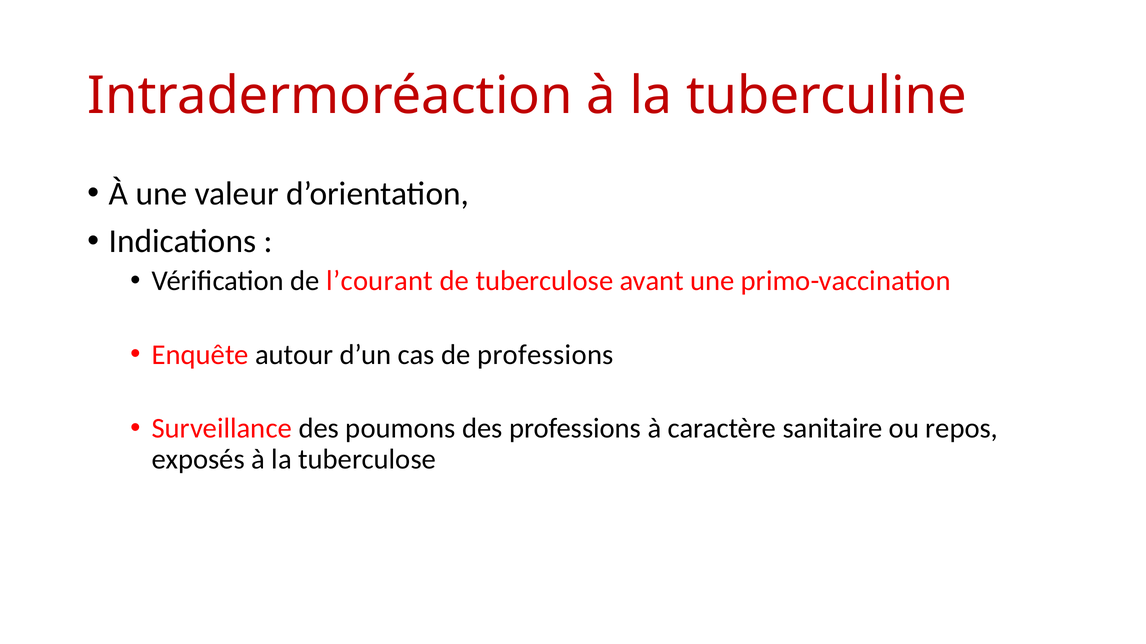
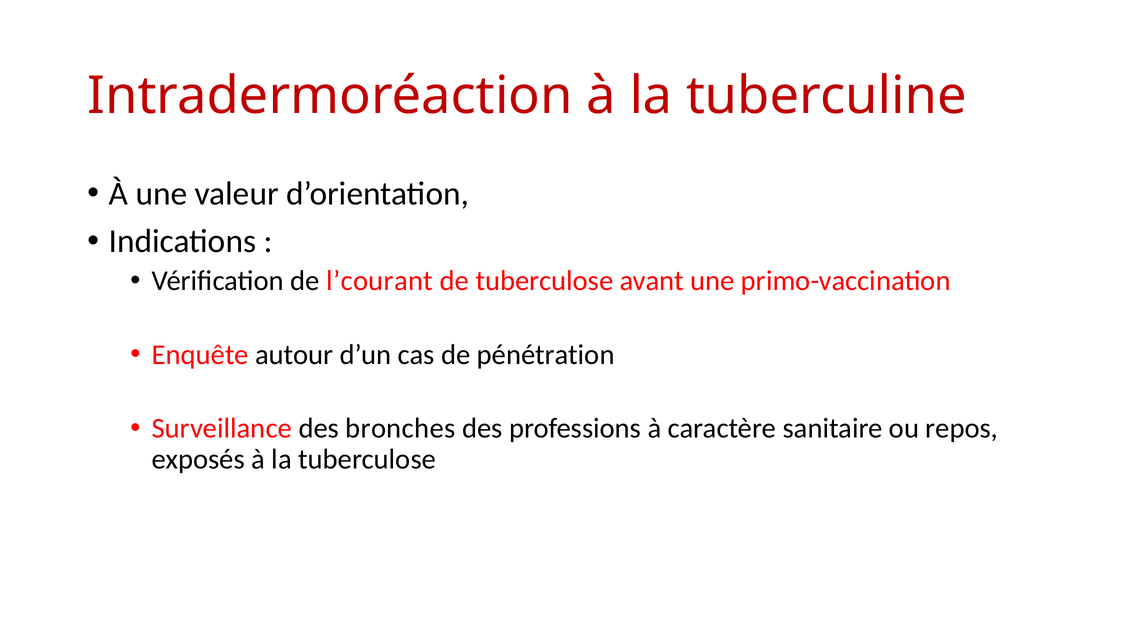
de professions: professions -> pénétration
poumons: poumons -> bronches
